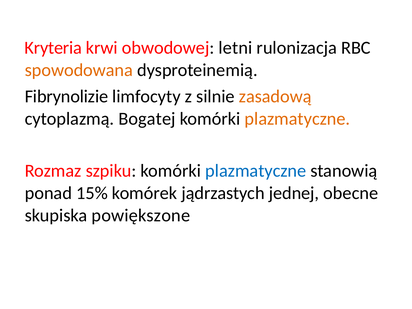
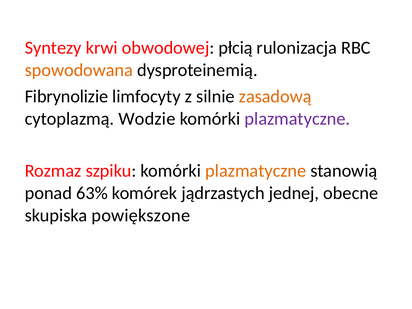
Kryteria: Kryteria -> Syntezy
letni: letni -> płcią
Bogatej: Bogatej -> Wodzie
plazmatyczne at (297, 119) colour: orange -> purple
plazmatyczne at (256, 171) colour: blue -> orange
15%: 15% -> 63%
